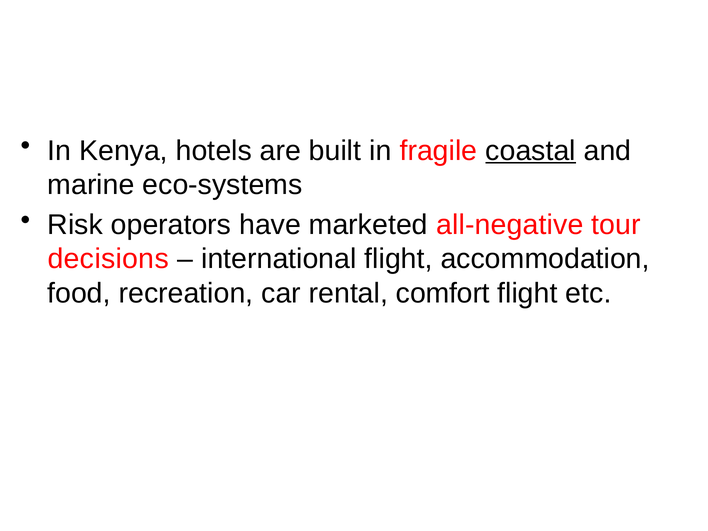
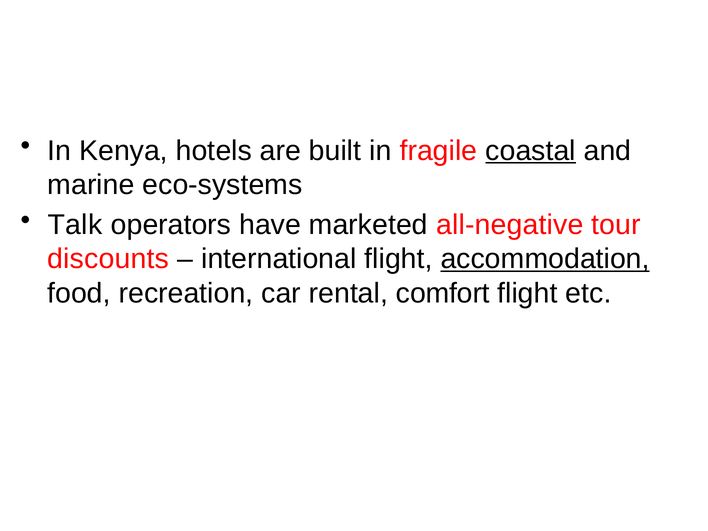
Risk: Risk -> Talk
decisions: decisions -> discounts
accommodation underline: none -> present
